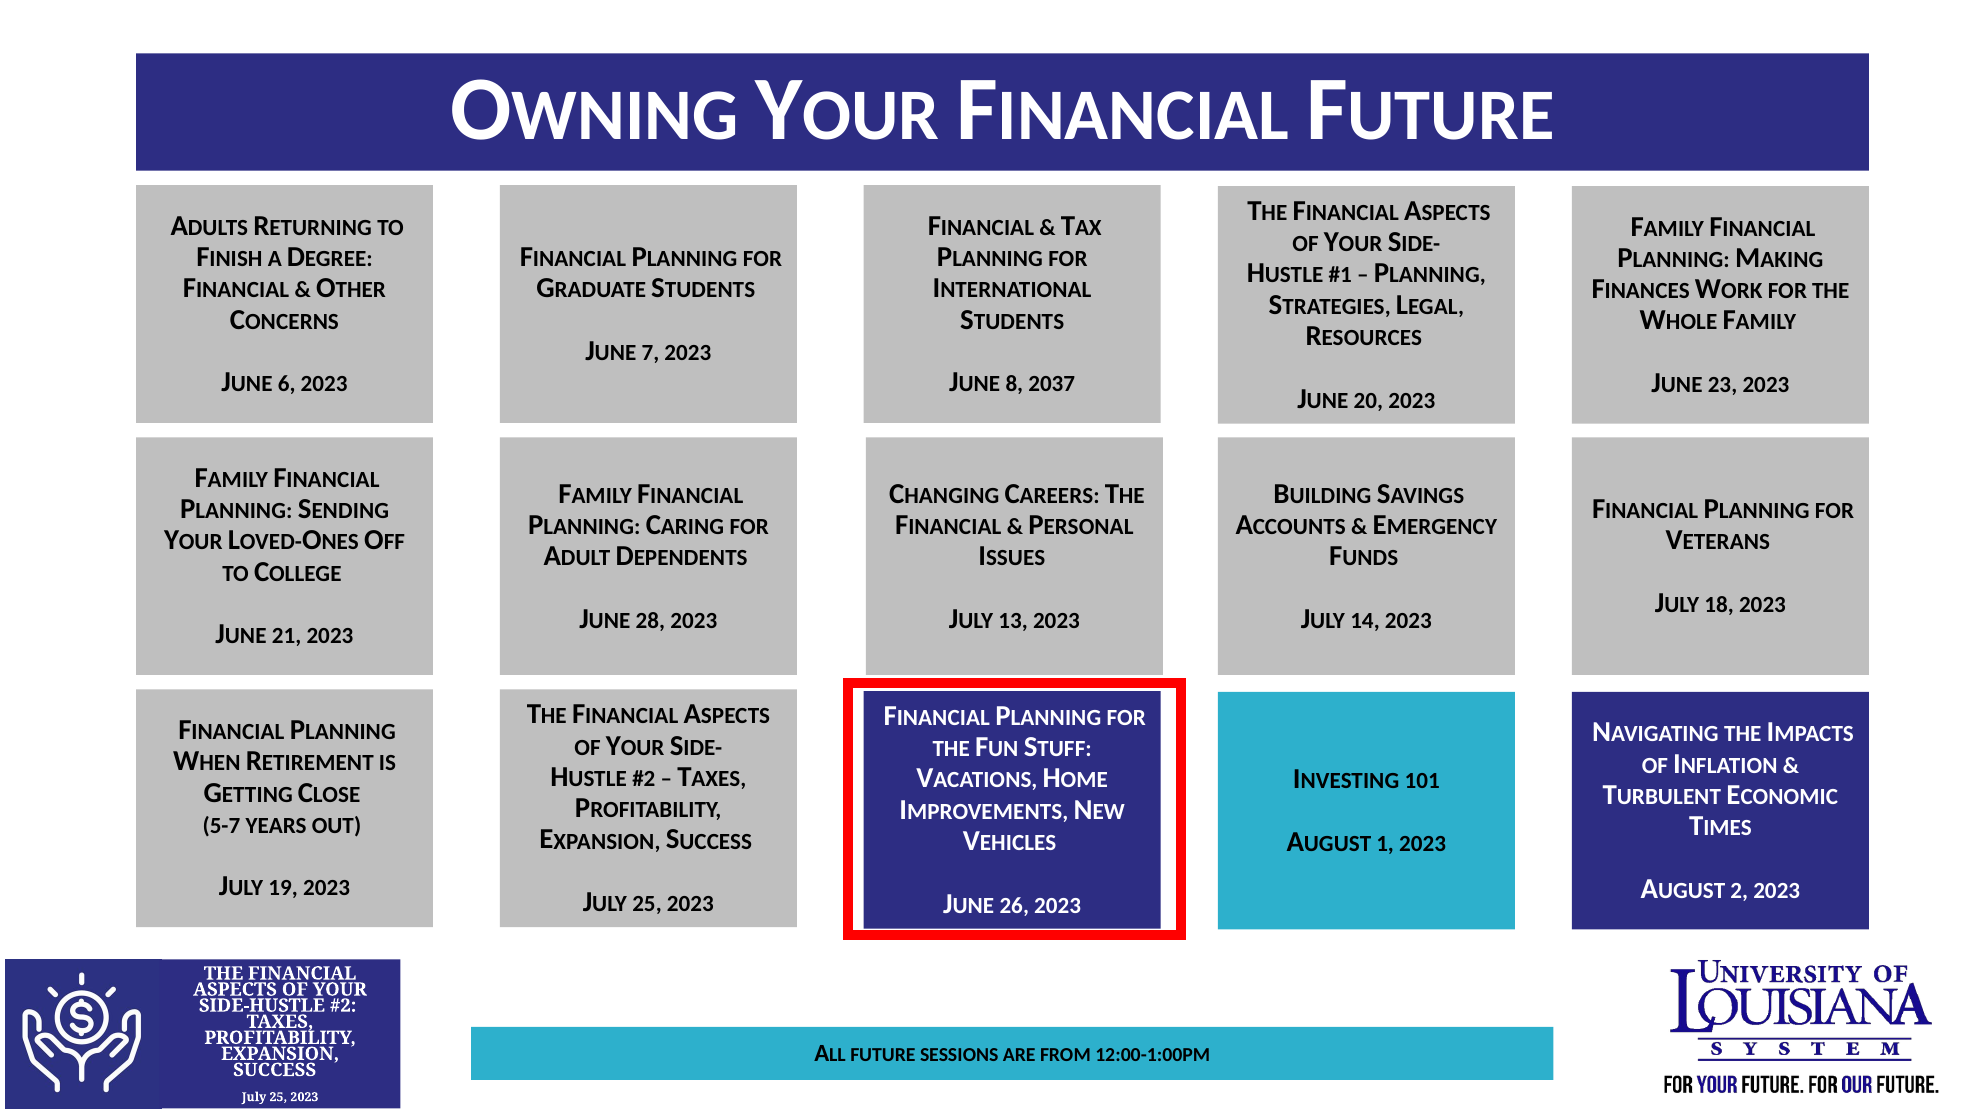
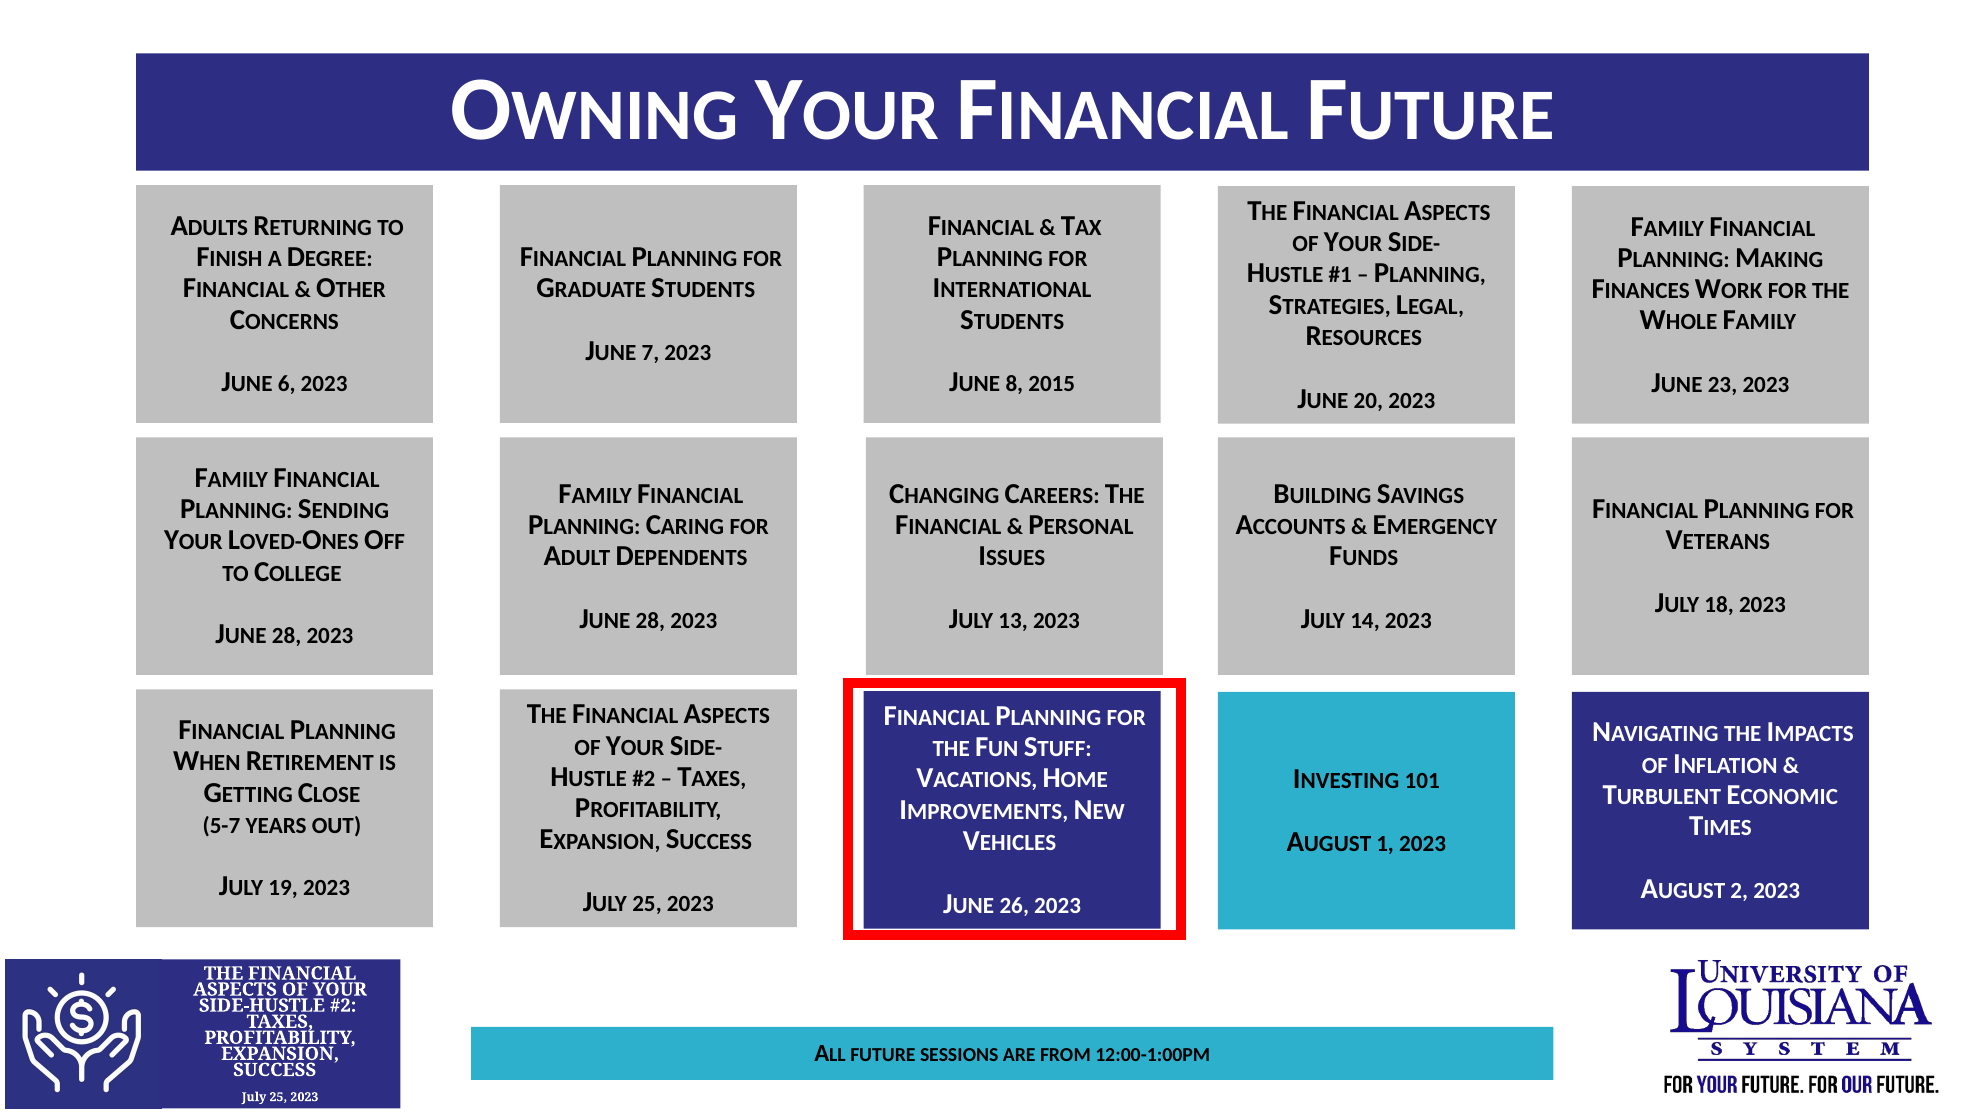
2037: 2037 -> 2015
21 at (287, 636): 21 -> 28
